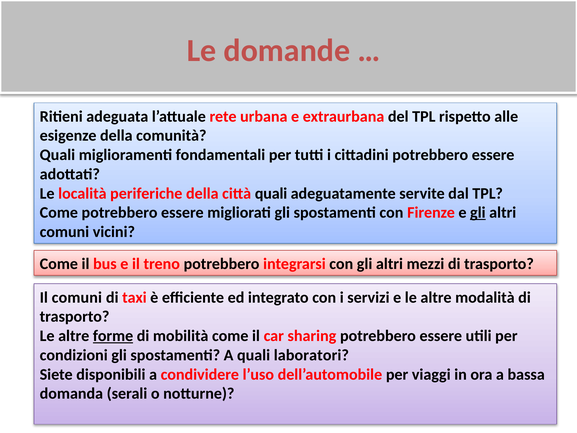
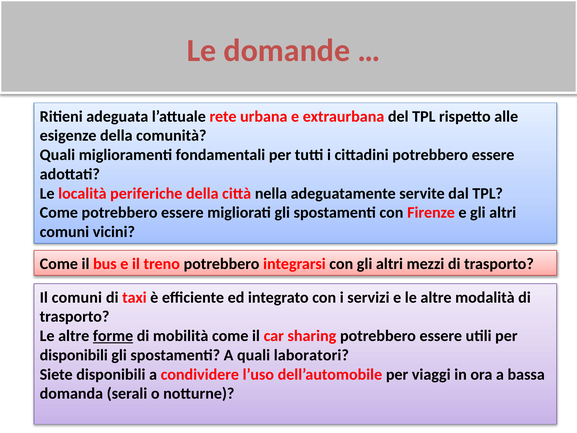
città quali: quali -> nella
gli at (478, 213) underline: present -> none
condizioni at (74, 355): condizioni -> disponibili
